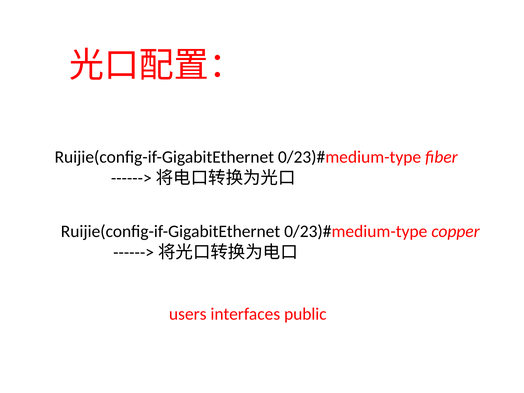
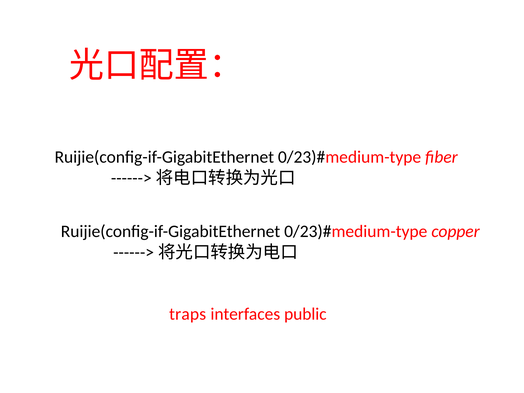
users: users -> traps
